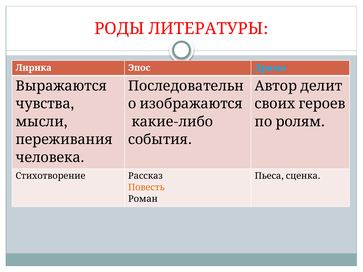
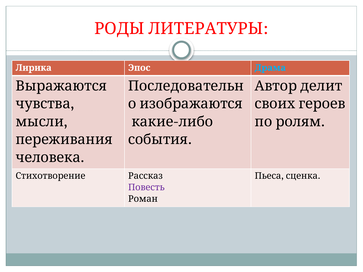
Повесть colour: orange -> purple
